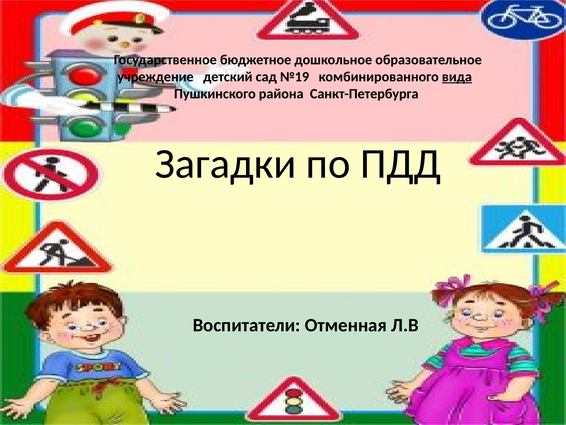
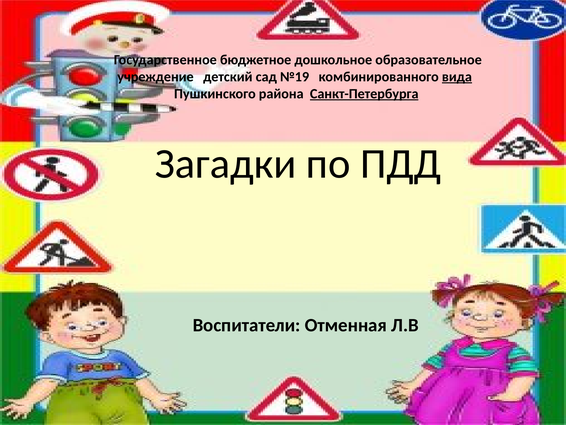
Санкт-Петербурга underline: none -> present
